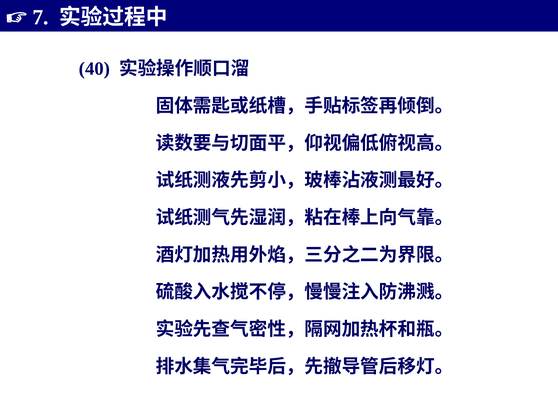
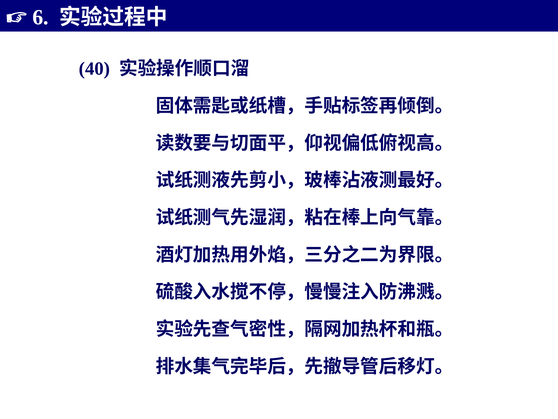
7: 7 -> 6
